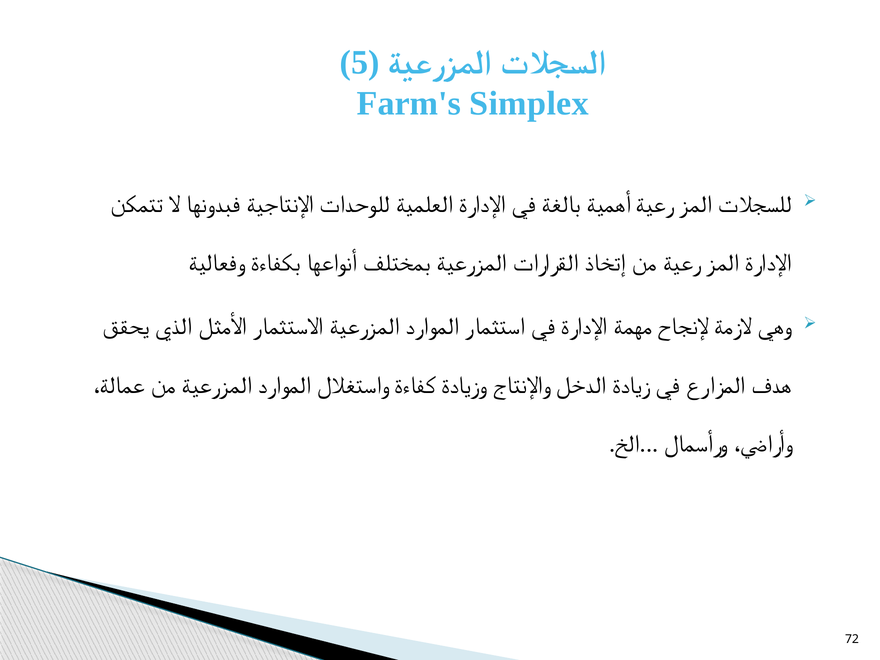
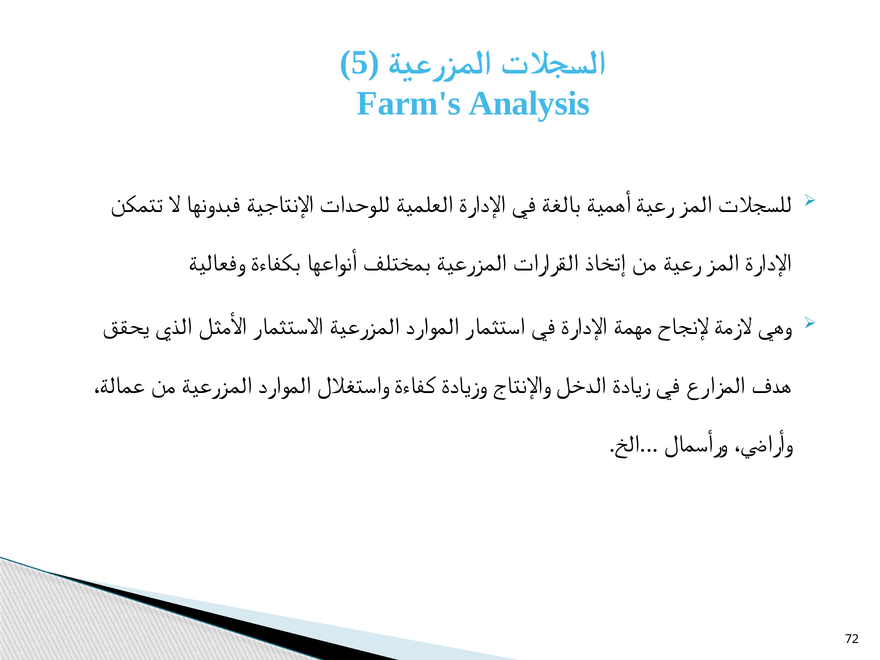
Simplex: Simplex -> Analysis
